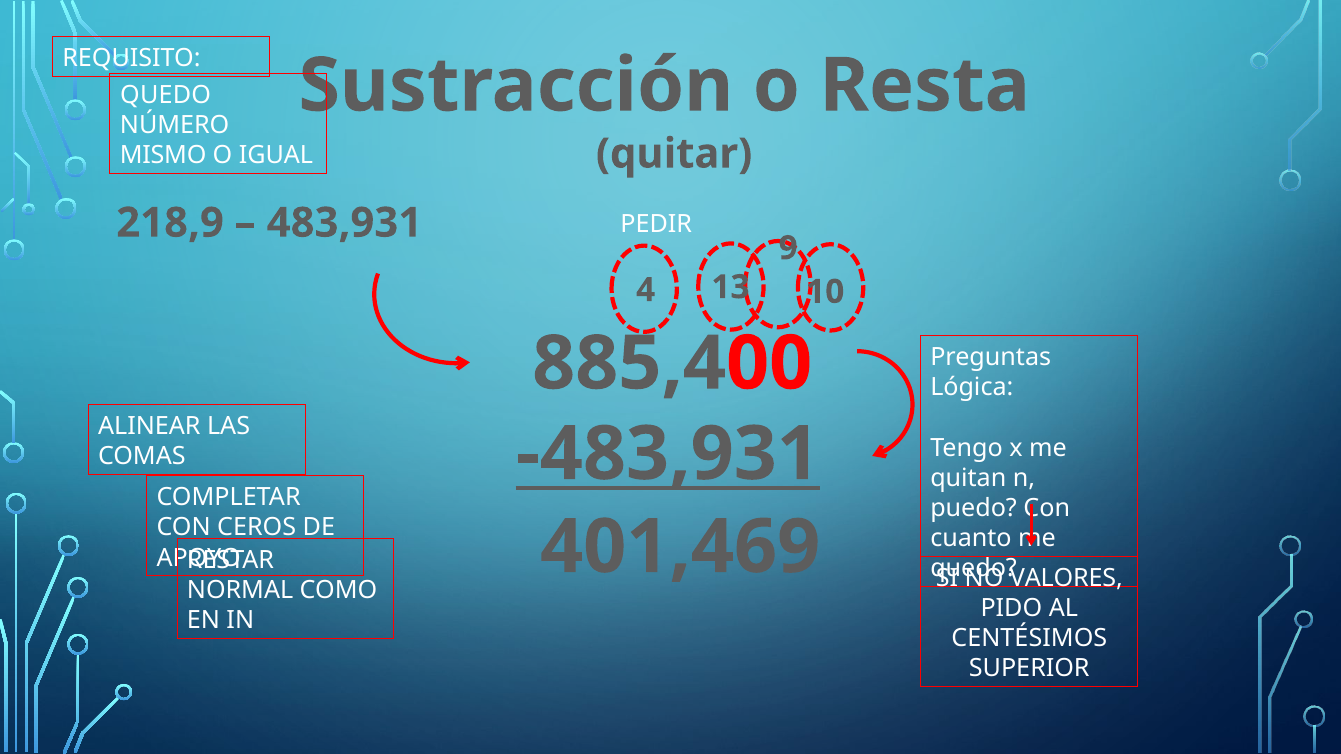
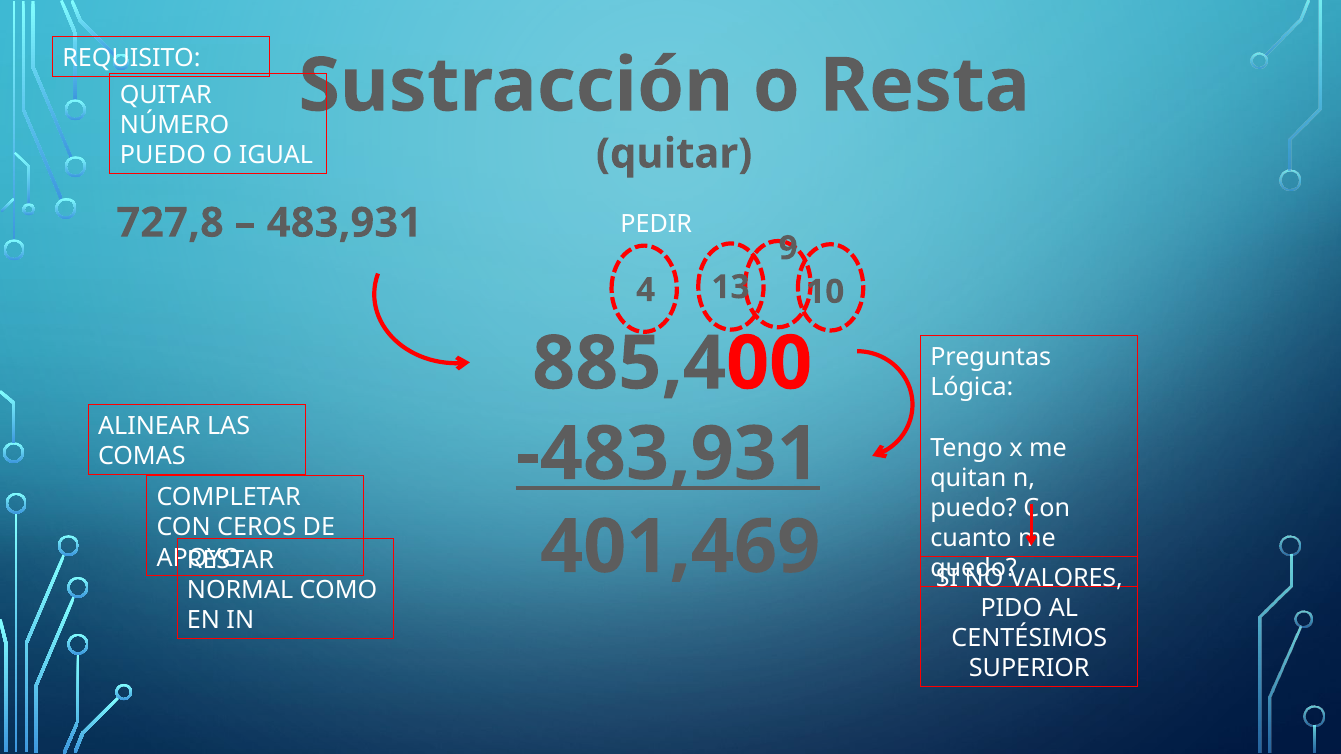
QUEDO at (166, 95): QUEDO -> QUITAR
MISMO at (163, 156): MISMO -> PUEDO
218,9: 218,9 -> 727,8
